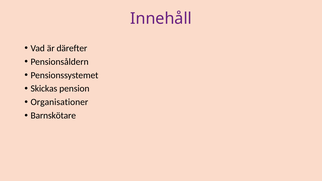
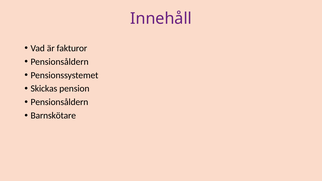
därefter: därefter -> fakturor
Organisationer at (59, 102): Organisationer -> Pensionsåldern
